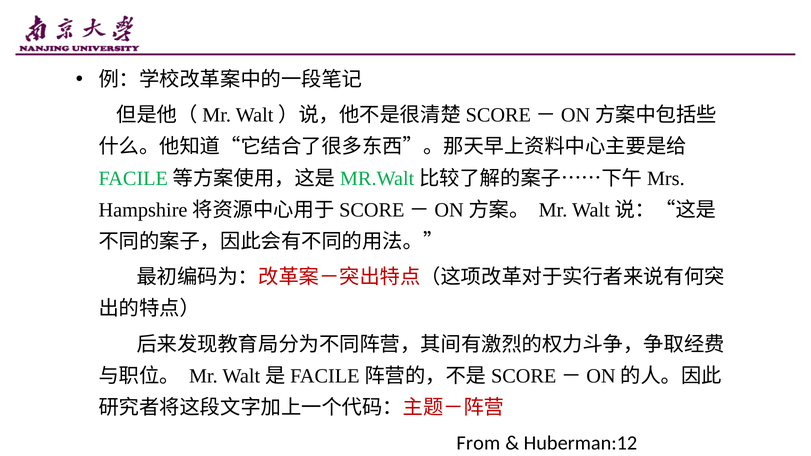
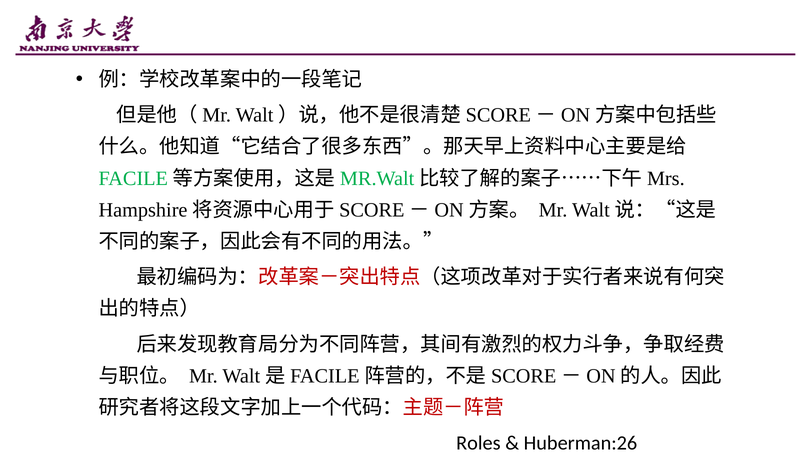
From: From -> Roles
Huberman:12: Huberman:12 -> Huberman:26
